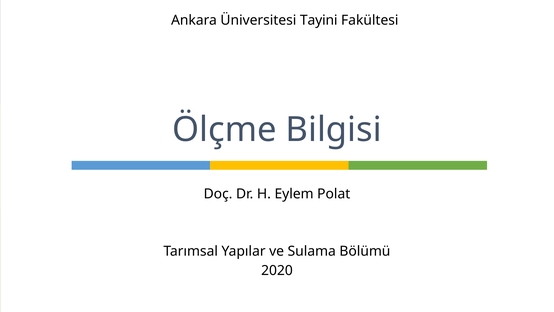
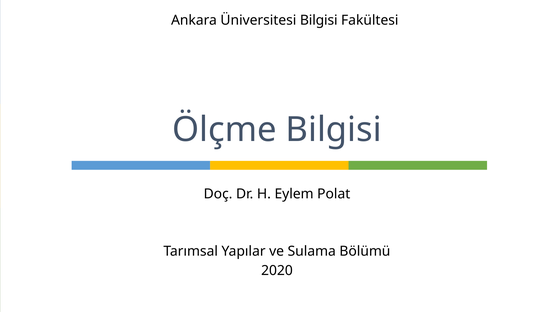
Üniversitesi Tayini: Tayini -> Bilgisi
